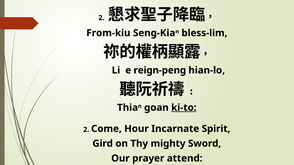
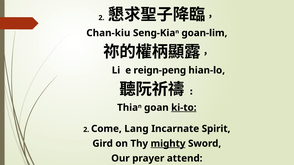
From-kiu: From-kiu -> Chan-kiu
bless-lim: bless-lim -> goan-lim
Hour: Hour -> Lang
mighty underline: none -> present
